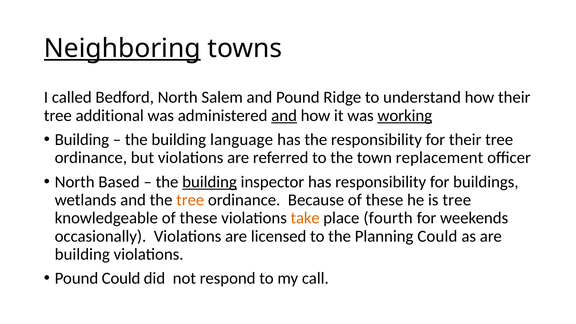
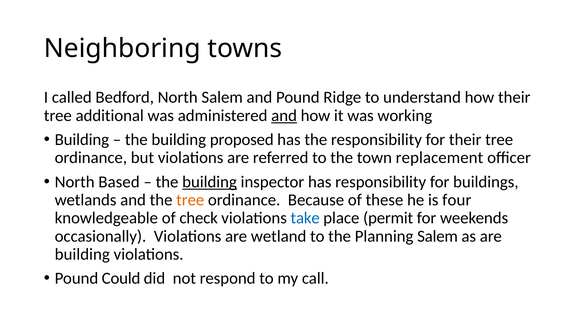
Neighboring underline: present -> none
working underline: present -> none
language: language -> proposed
is tree: tree -> four
knowledgeable of these: these -> check
take colour: orange -> blue
fourth: fourth -> permit
licensed: licensed -> wetland
Planning Could: Could -> Salem
